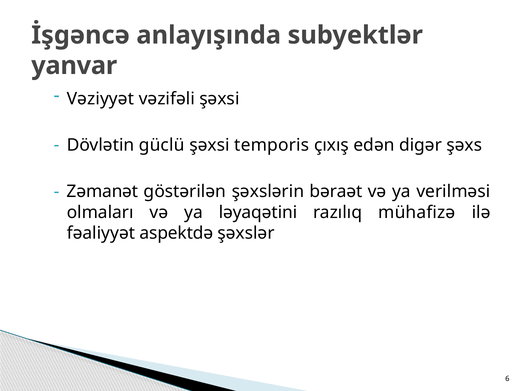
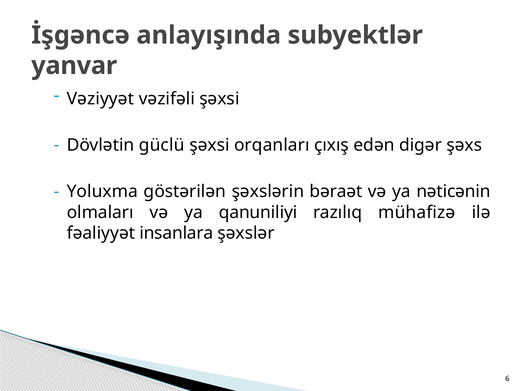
temporis: temporis -> orqanları
Zəmanət: Zəmanət -> Yoluxma
verilməsi: verilməsi -> nəticənin
ləyaqətini: ləyaqətini -> qanuniliyi
aspektdə: aspektdə -> insanlara
